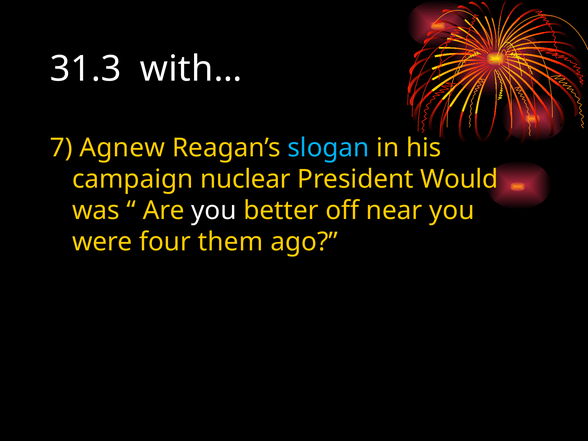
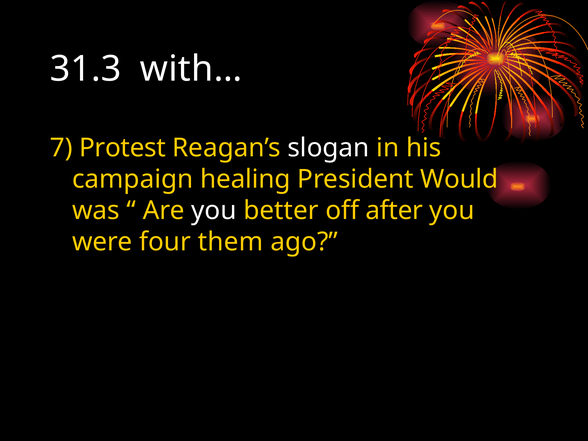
Agnew: Agnew -> Protest
slogan colour: light blue -> white
nuclear: nuclear -> healing
near: near -> after
